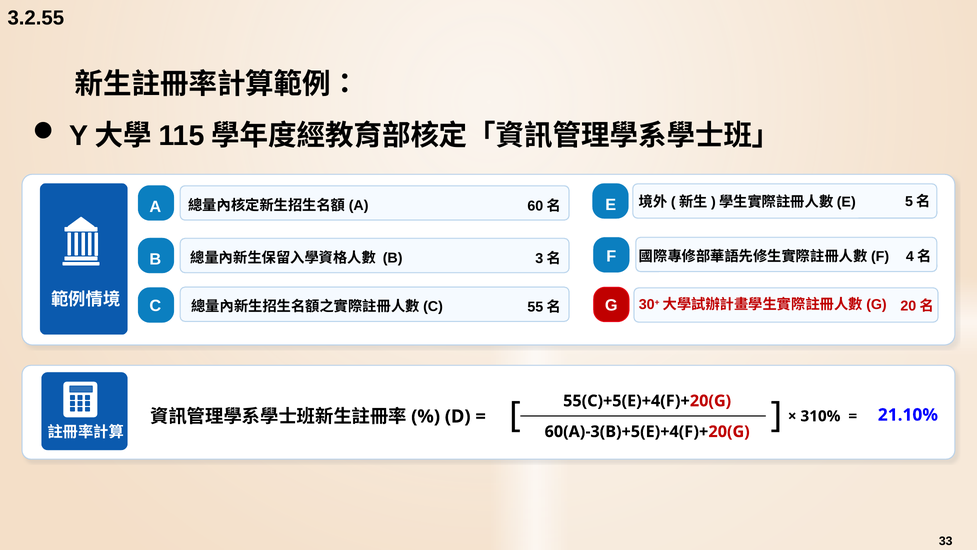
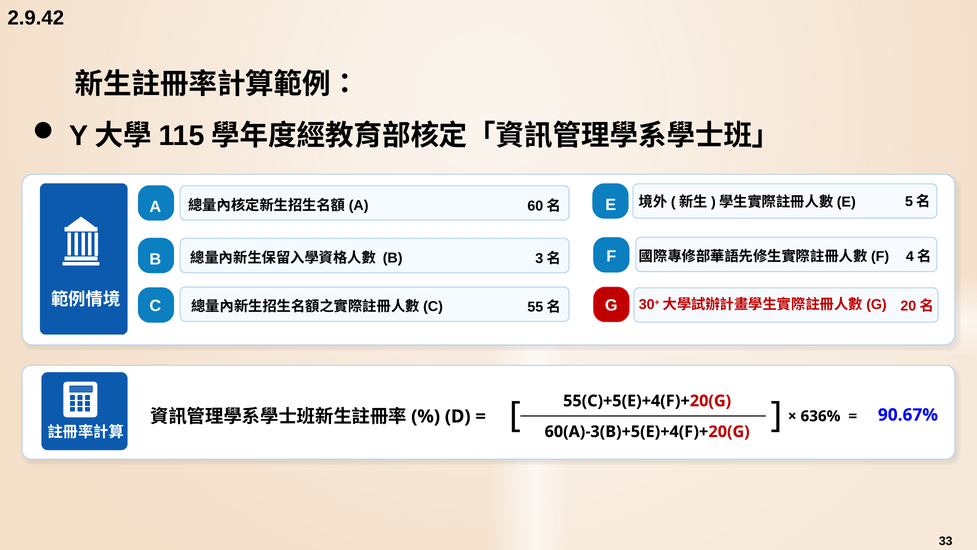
3.2.55: 3.2.55 -> 2.9.42
310%: 310% -> 636%
21.10%: 21.10% -> 90.67%
